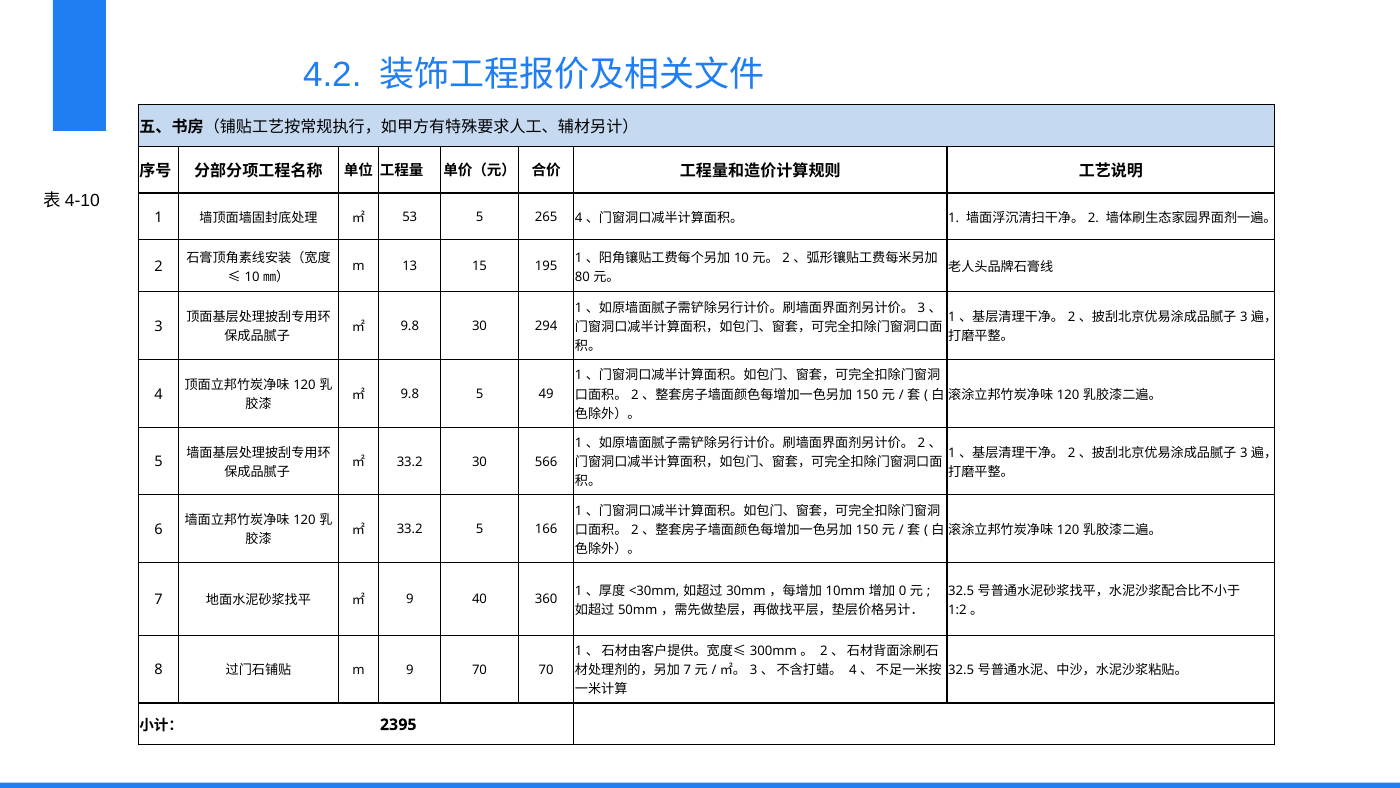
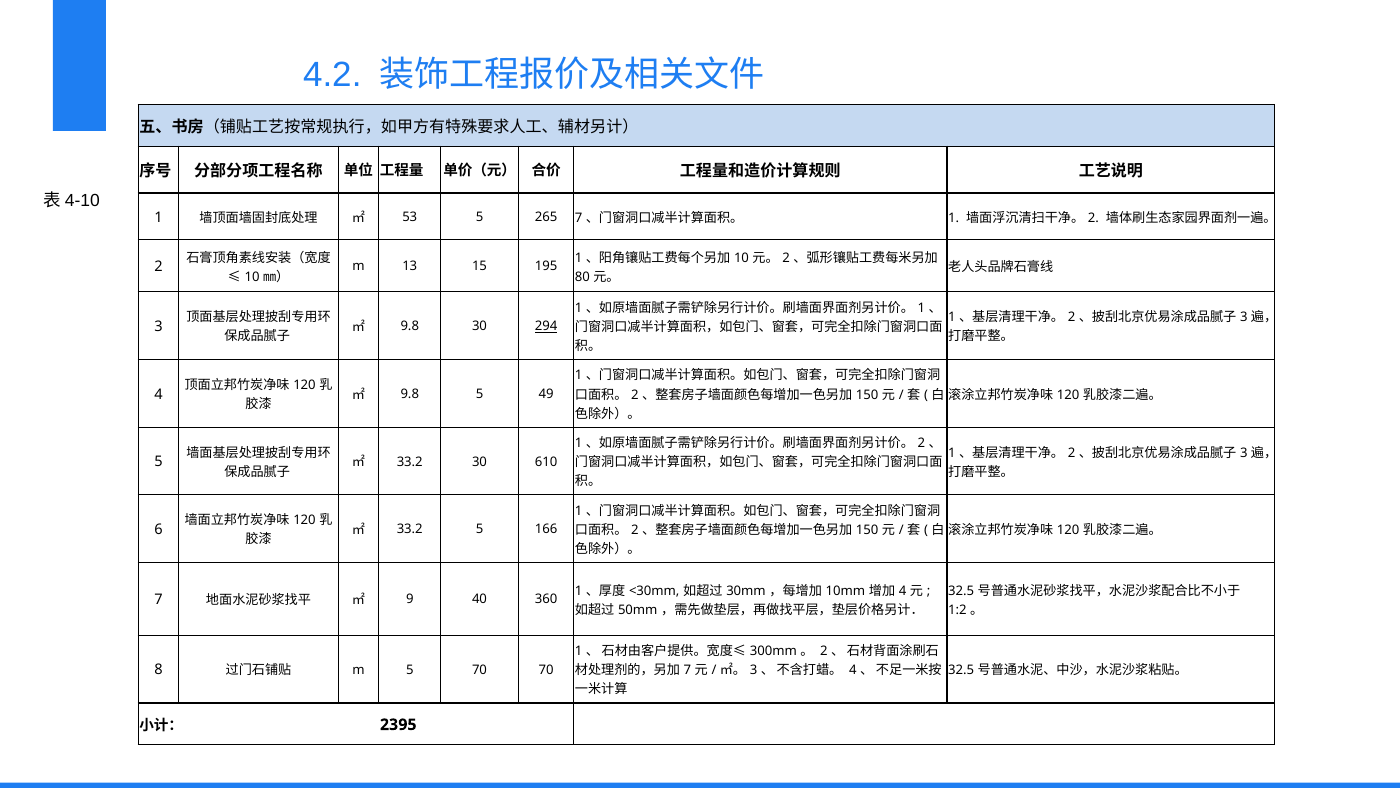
265 4: 4 -> 7
3 at (922, 308): 3 -> 1
294 underline: none -> present
566: 566 -> 610
0 at (903, 590): 0 -> 4
m 9: 9 -> 5
